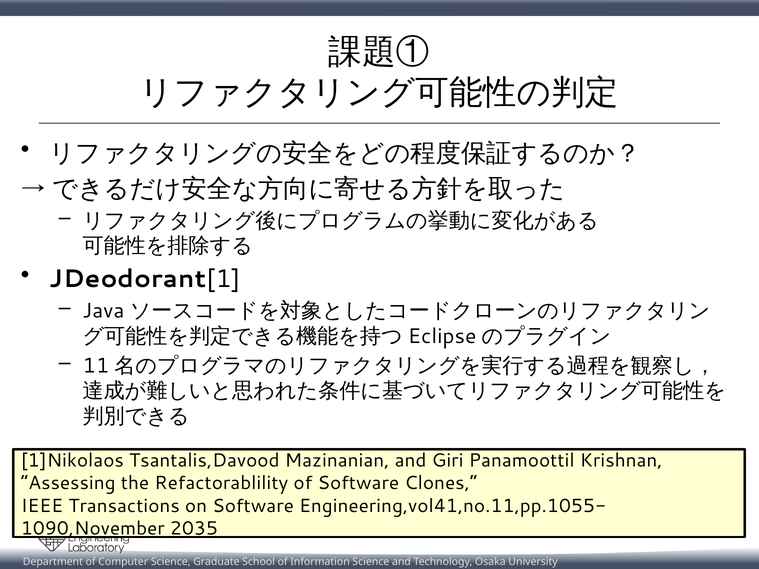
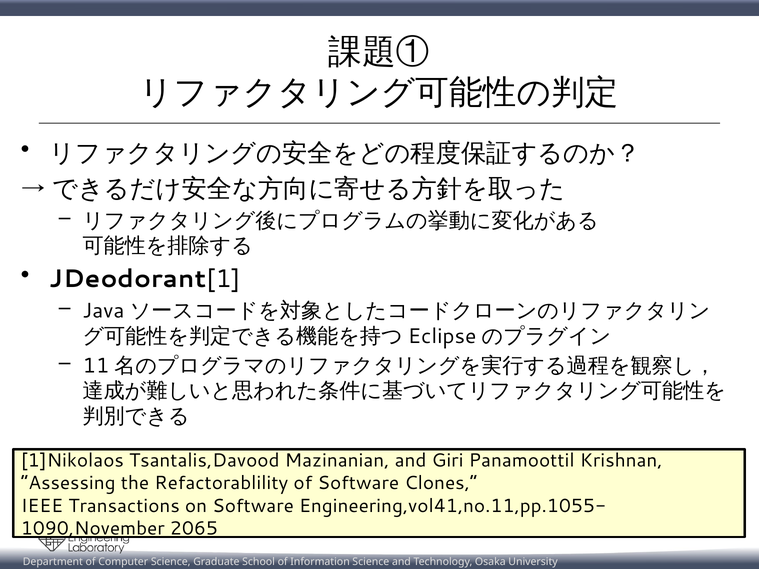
2035: 2035 -> 2065
